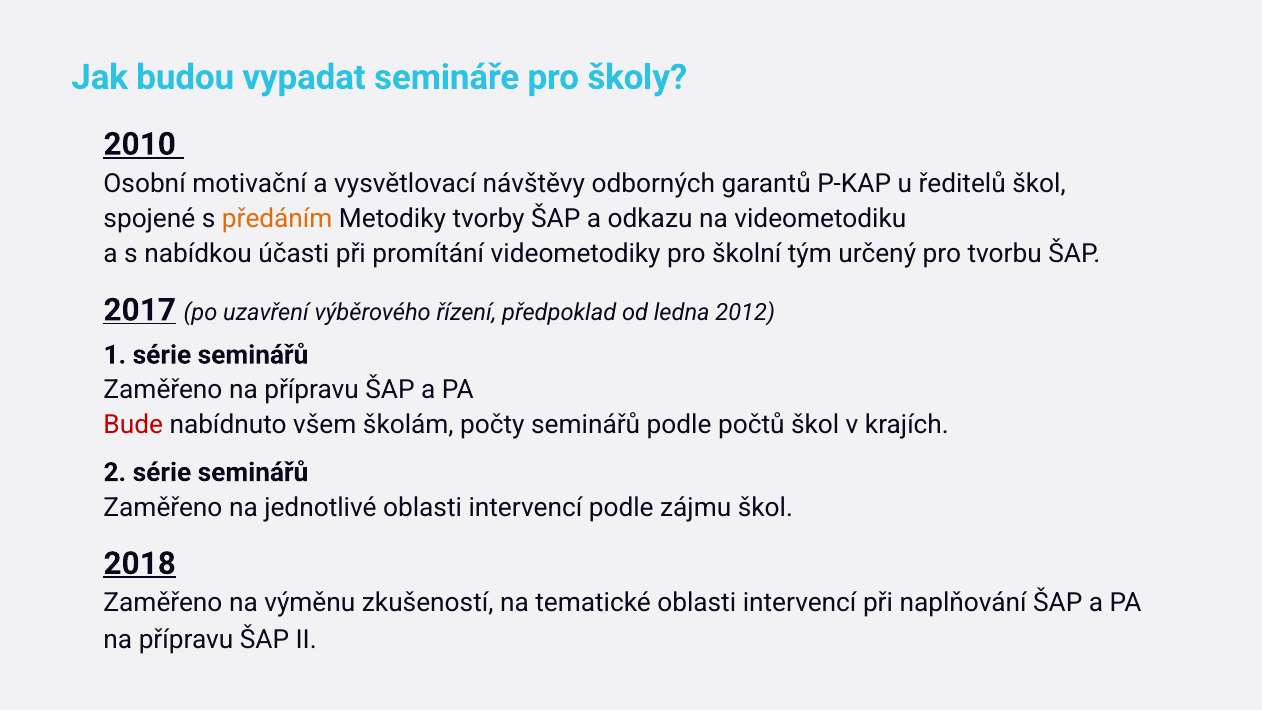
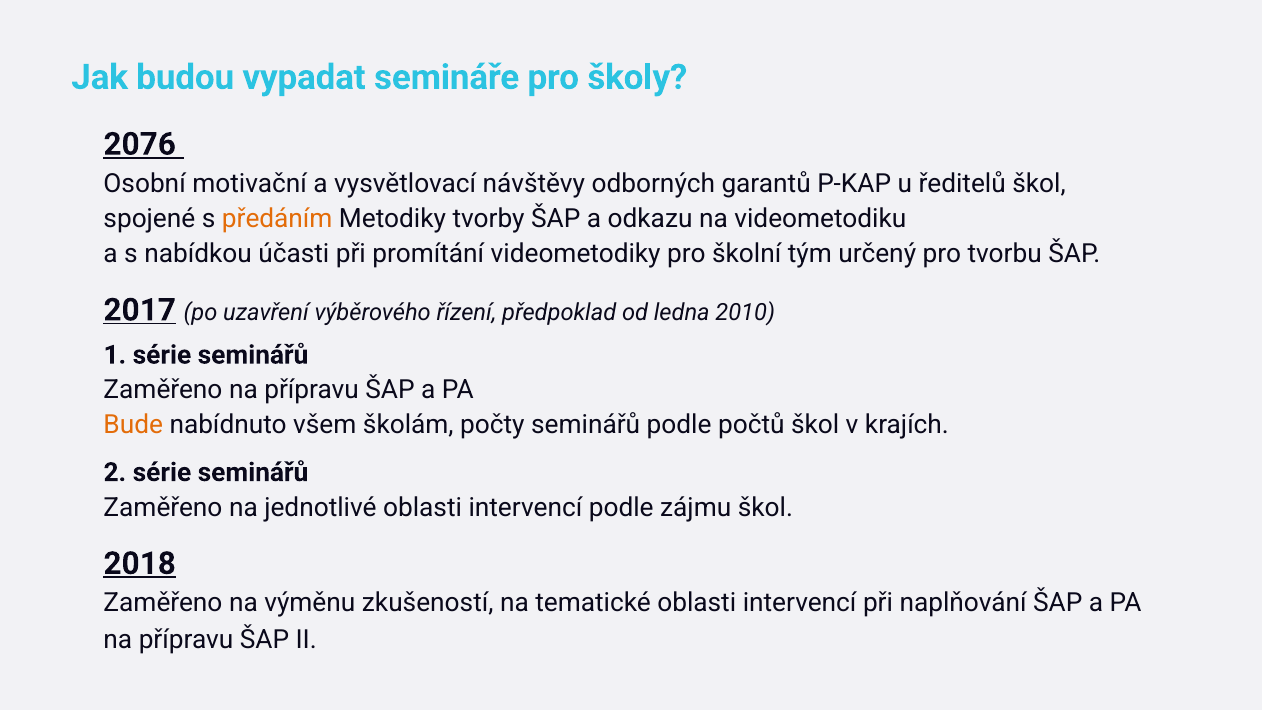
2010: 2010 -> 2076
2012: 2012 -> 2010
Bude colour: red -> orange
